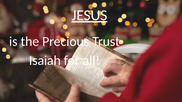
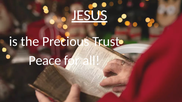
Isaiah: Isaiah -> Peace
